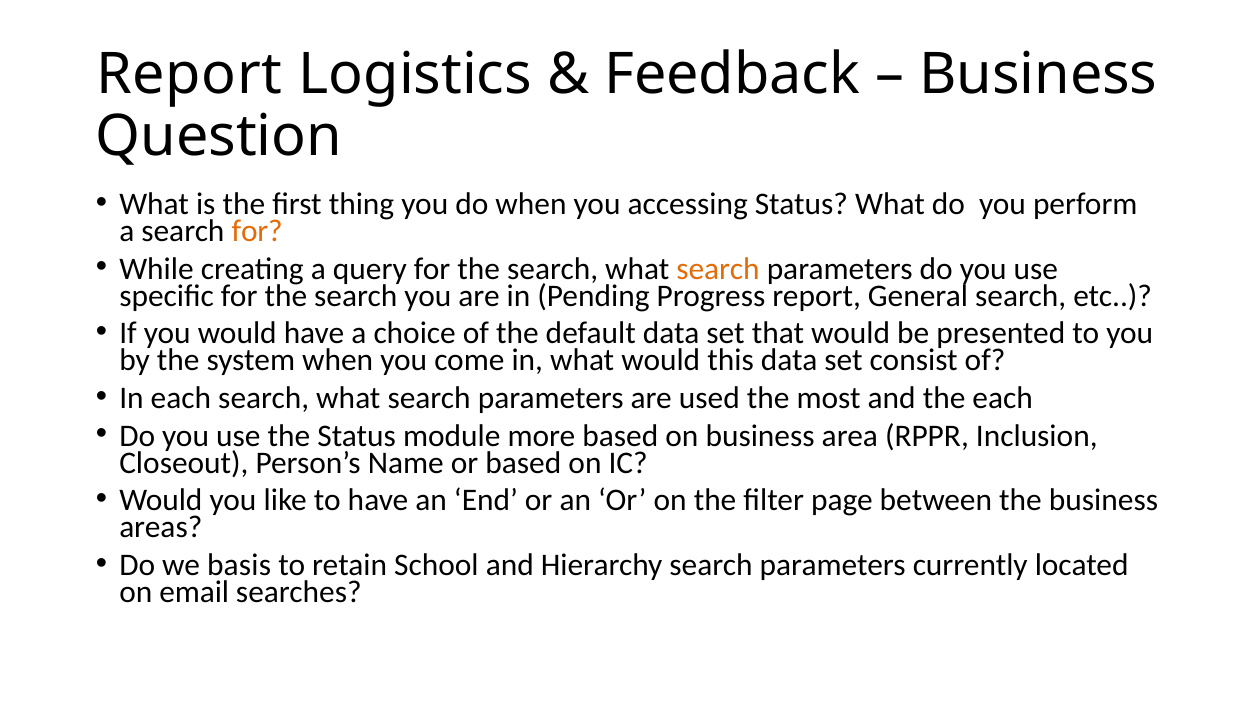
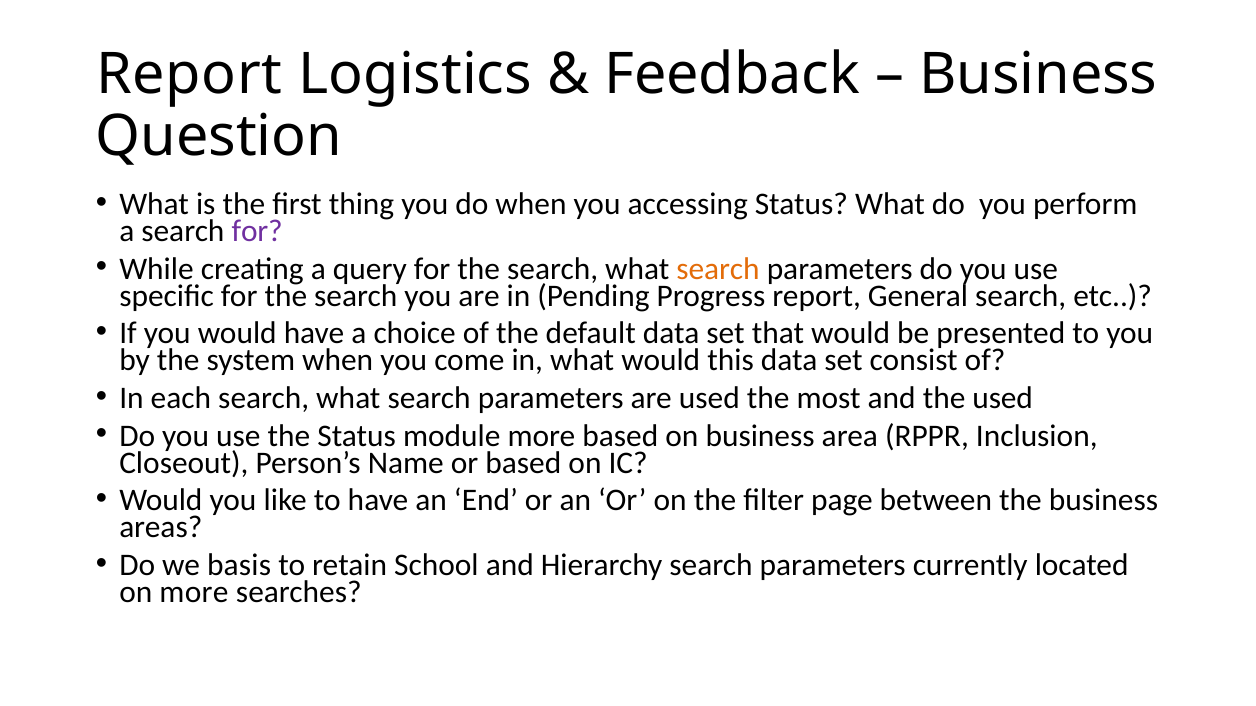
for at (257, 231) colour: orange -> purple
the each: each -> used
on email: email -> more
